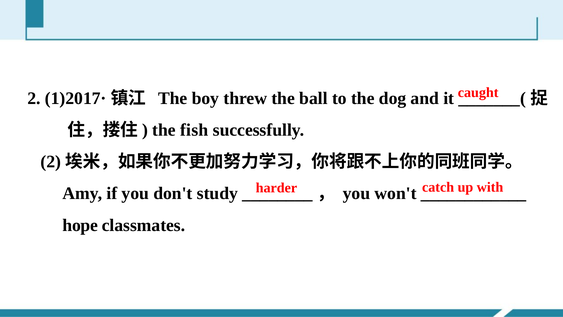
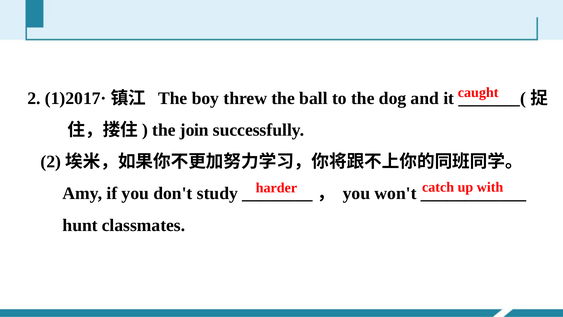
fish: fish -> join
hope: hope -> hunt
